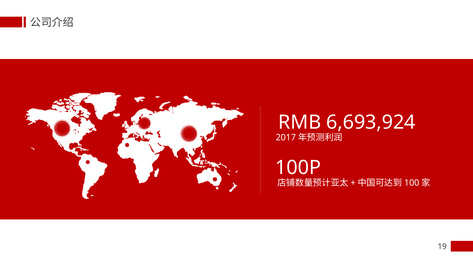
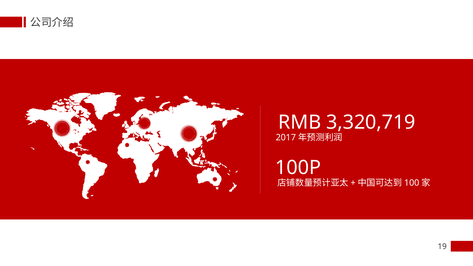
6,693,924: 6,693,924 -> 3,320,719
